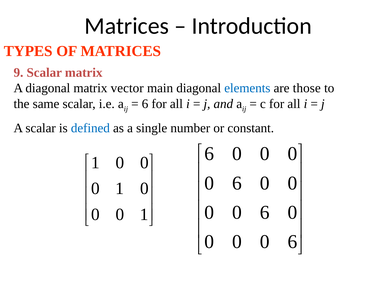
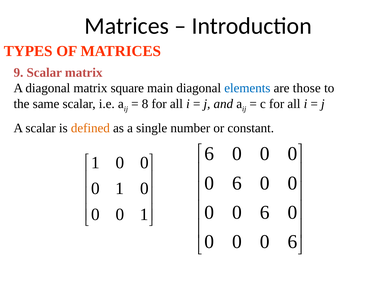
vector: vector -> square
6 at (145, 104): 6 -> 8
defined colour: blue -> orange
